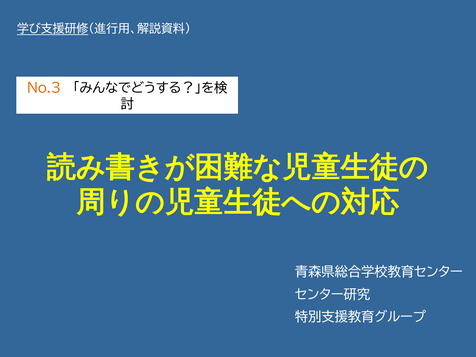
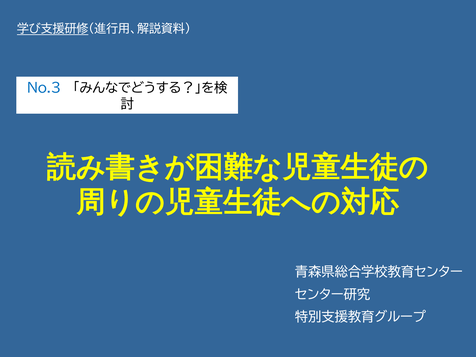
No.3 colour: orange -> blue
